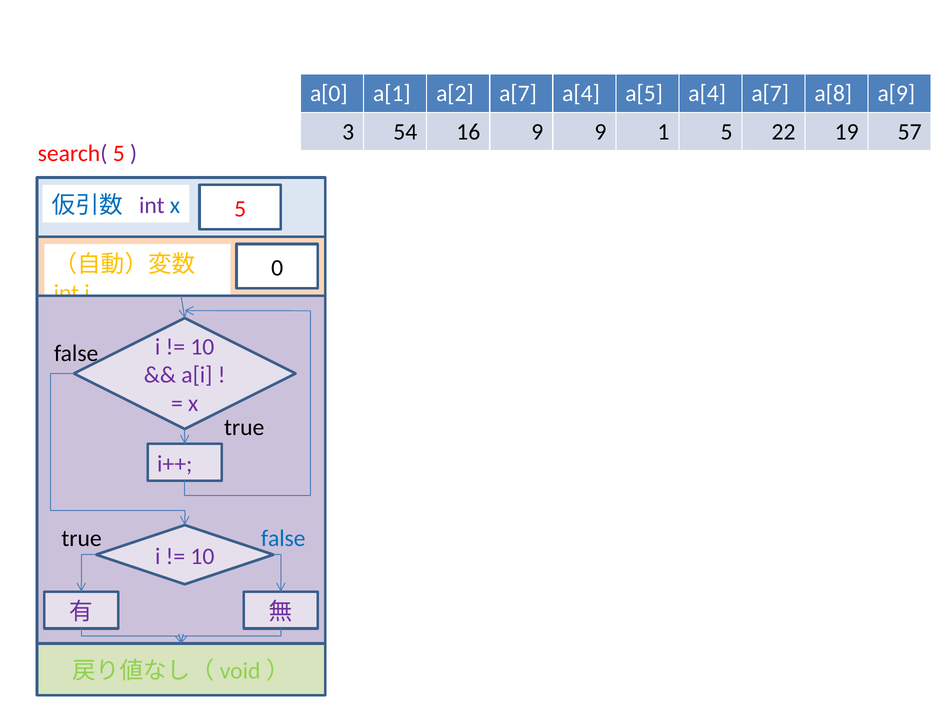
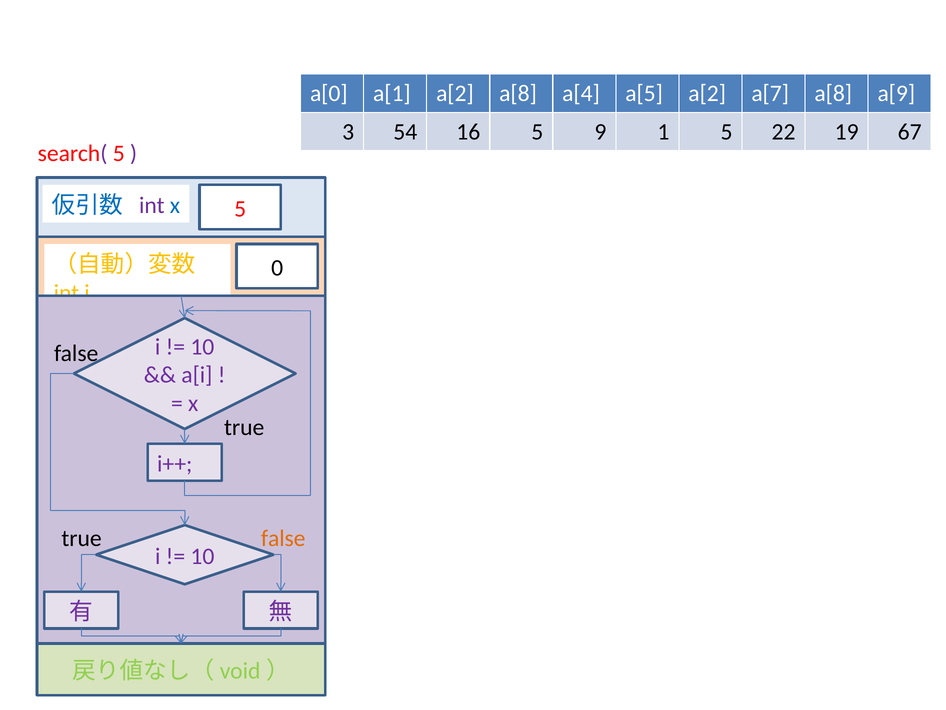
a[2 a[7: a[7 -> a[8
a[5 a[4: a[4 -> a[2
16 9: 9 -> 5
57: 57 -> 67
false at (283, 538) colour: blue -> orange
